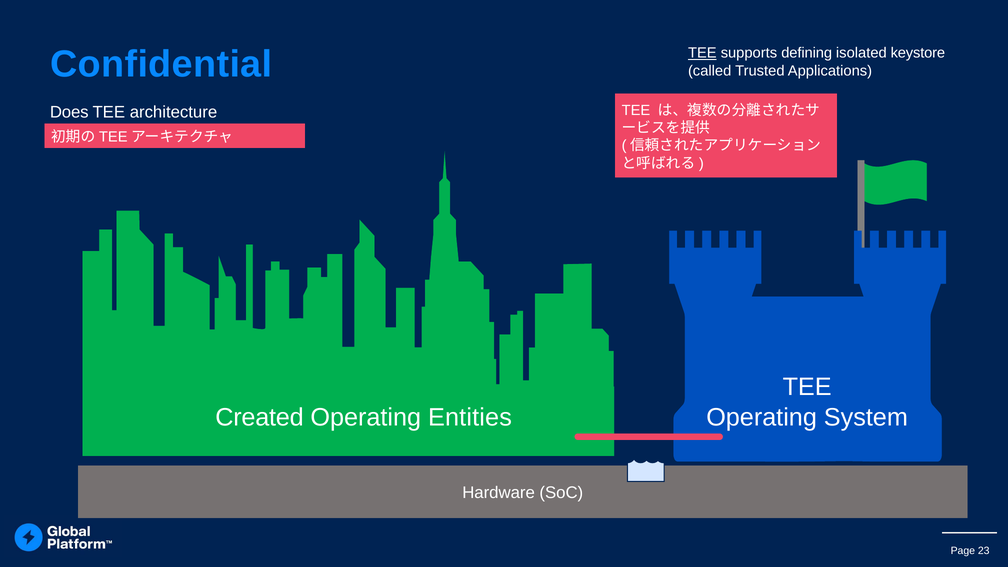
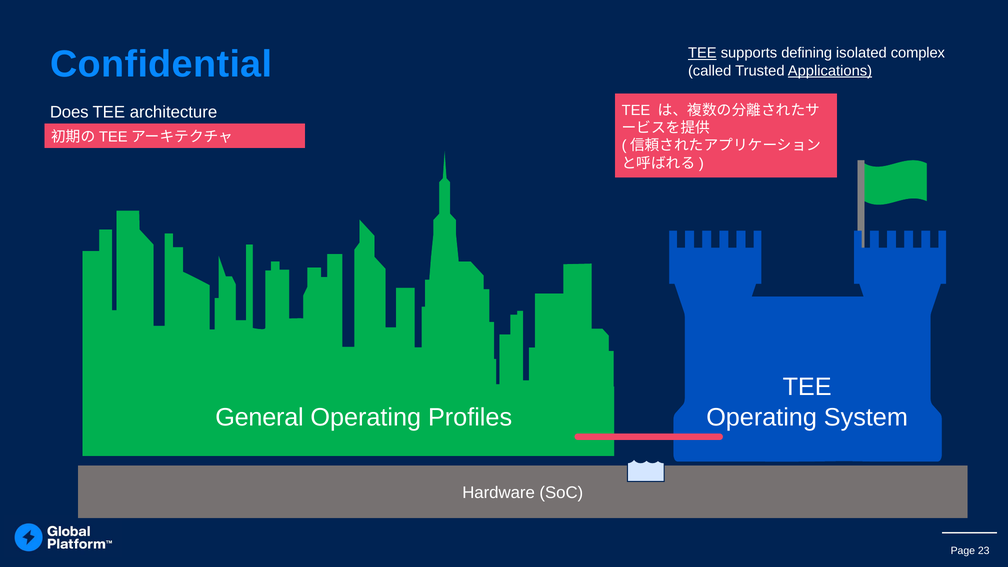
keystore: keystore -> complex
Applications underline: none -> present
Created: Created -> General
Entities: Entities -> Profiles
